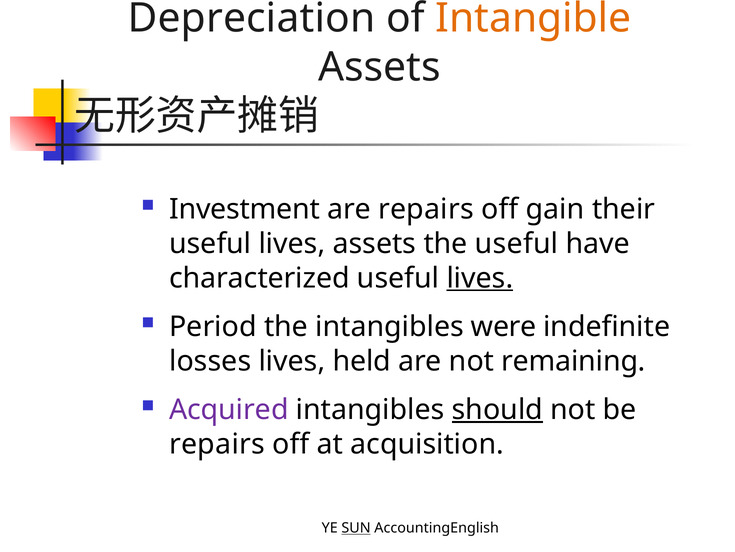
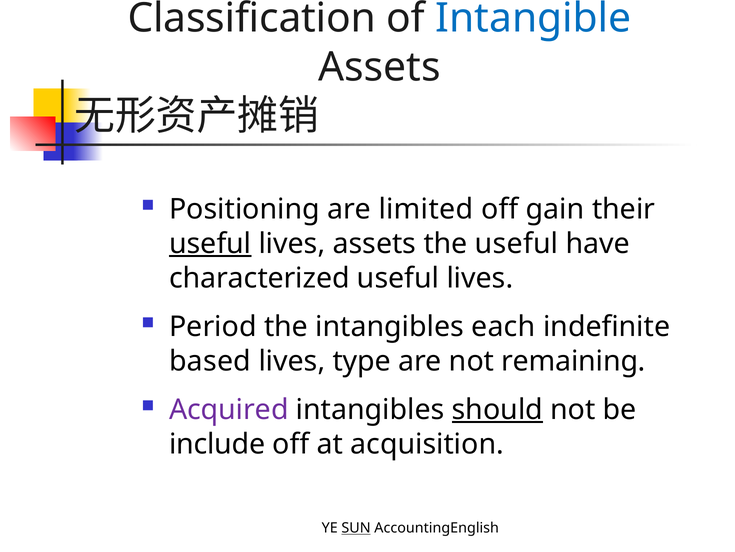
Depreciation: Depreciation -> Classification
Intangible colour: orange -> blue
Investment: Investment -> Positioning
are repairs: repairs -> limited
useful at (210, 243) underline: none -> present
lives at (480, 278) underline: present -> none
were: were -> each
losses: losses -> based
held: held -> type
repairs at (217, 444): repairs -> include
